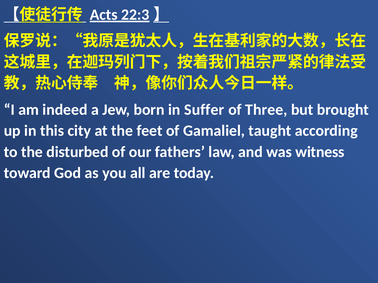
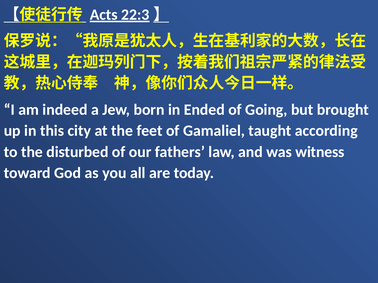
Suffer: Suffer -> Ended
Three: Three -> Going
